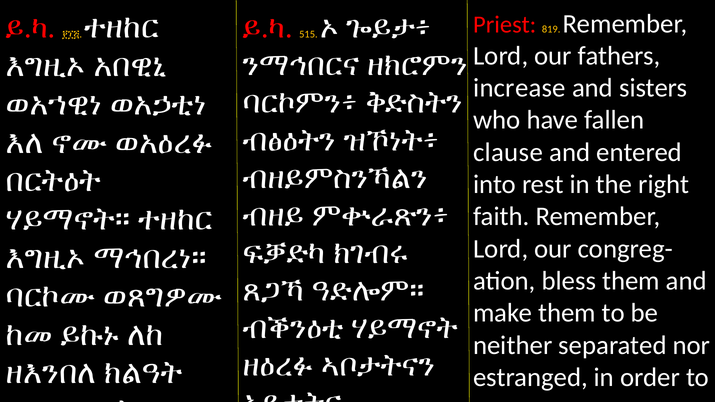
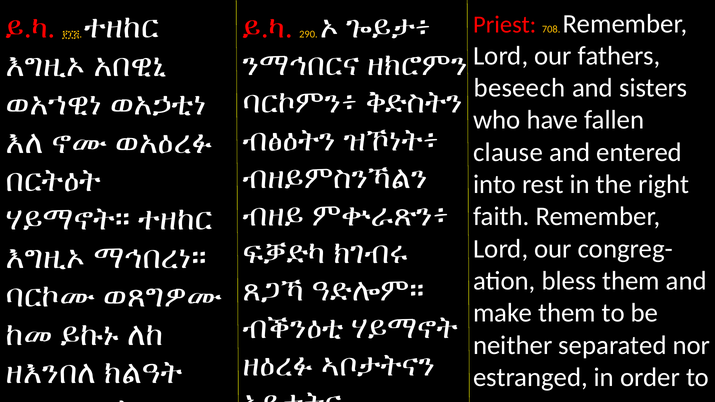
819: 819 -> 708
515: 515 -> 290
increase: increase -> beseech
